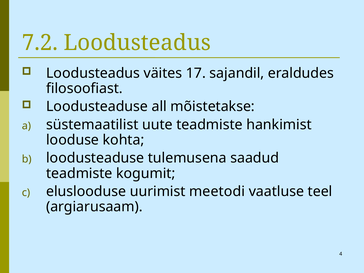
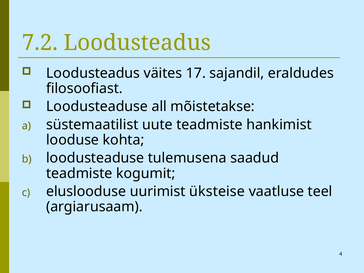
meetodi: meetodi -> üksteise
